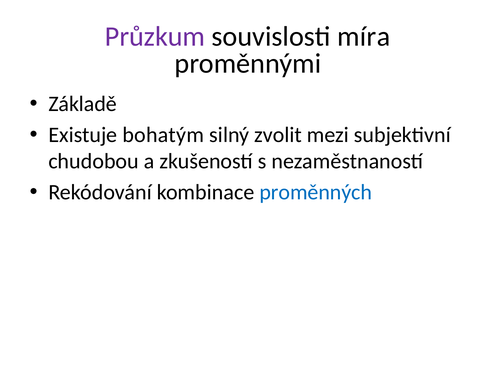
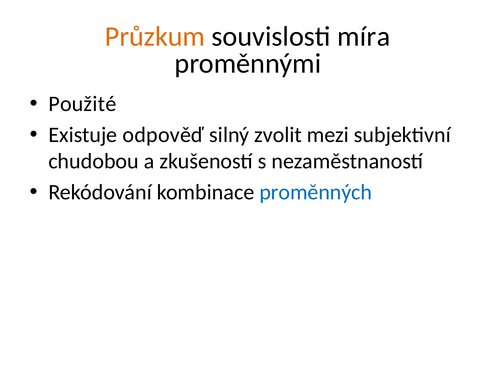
Průzkum colour: purple -> orange
Základě: Základě -> Použité
bohatým: bohatým -> odpověď
